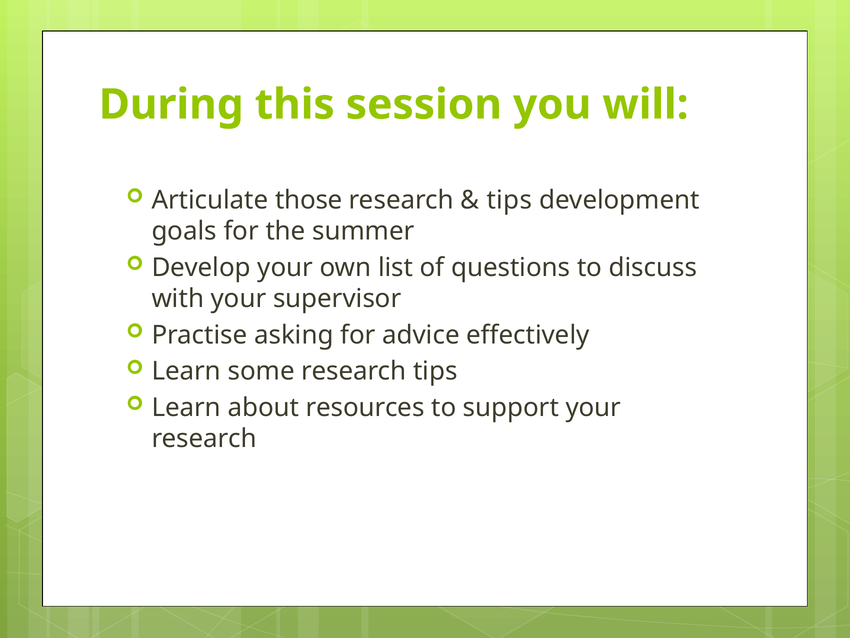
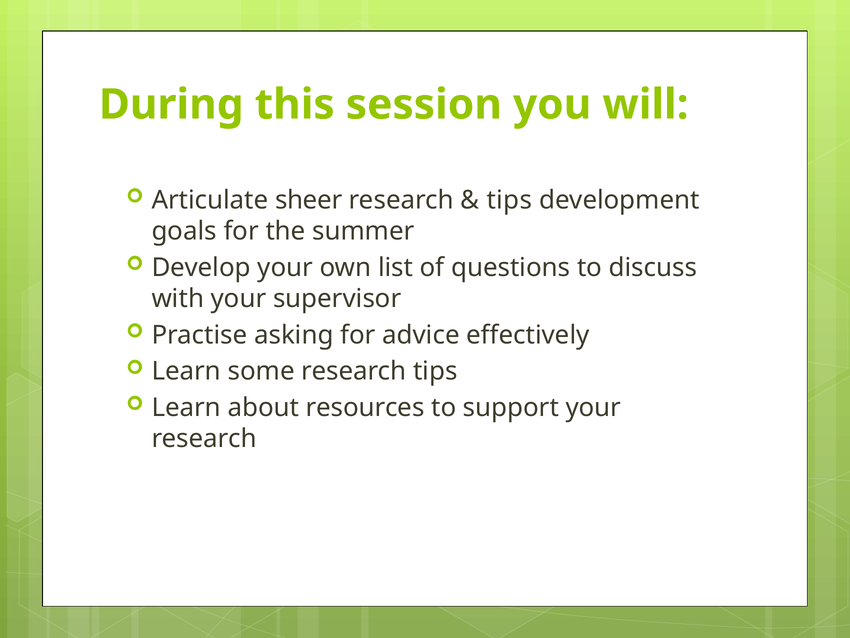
those: those -> sheer
